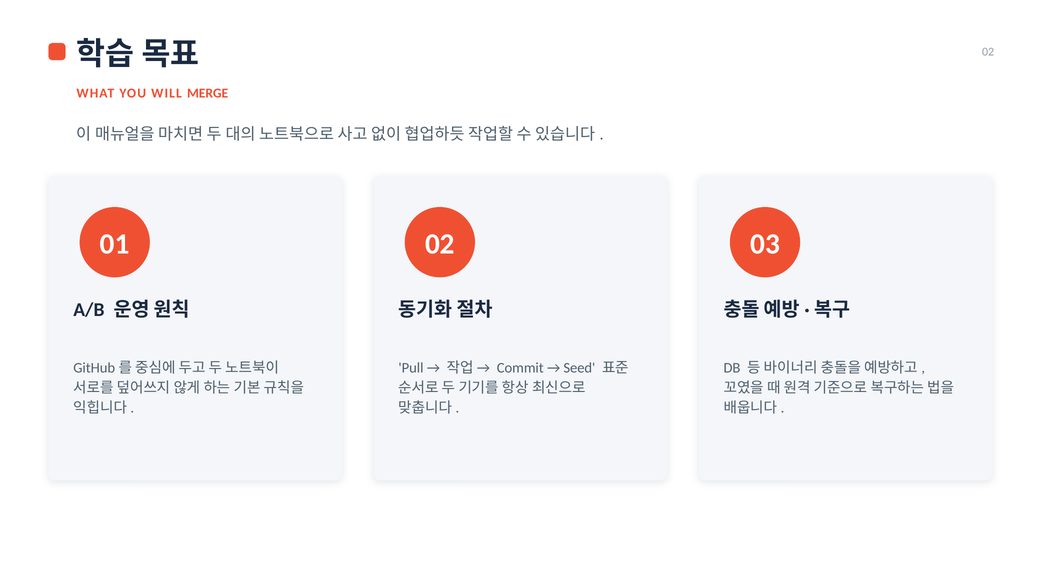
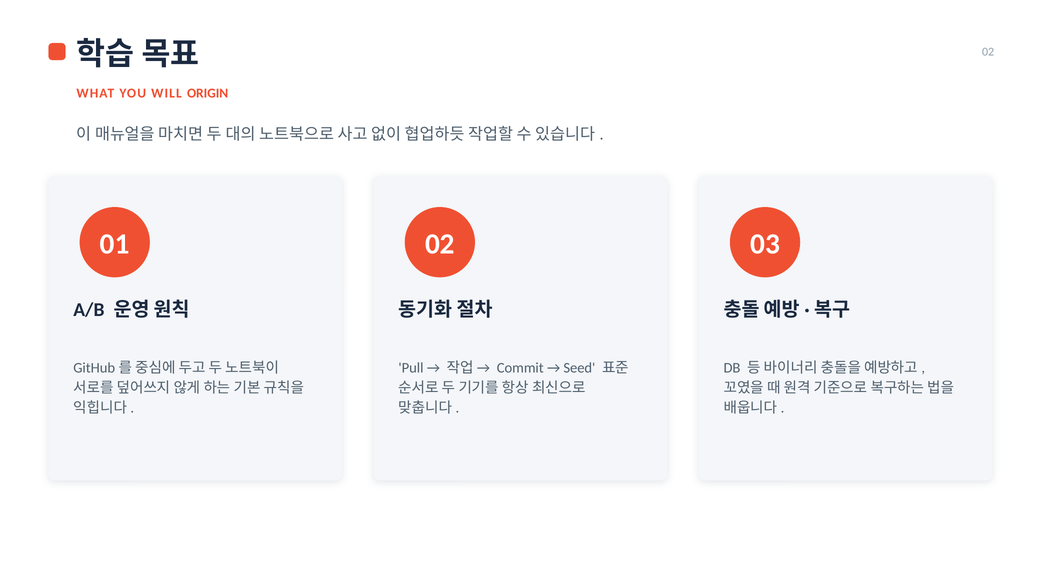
MERGE: MERGE -> ORIGIN
